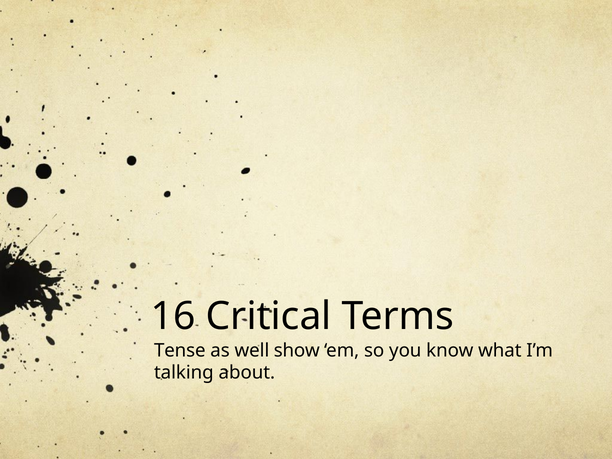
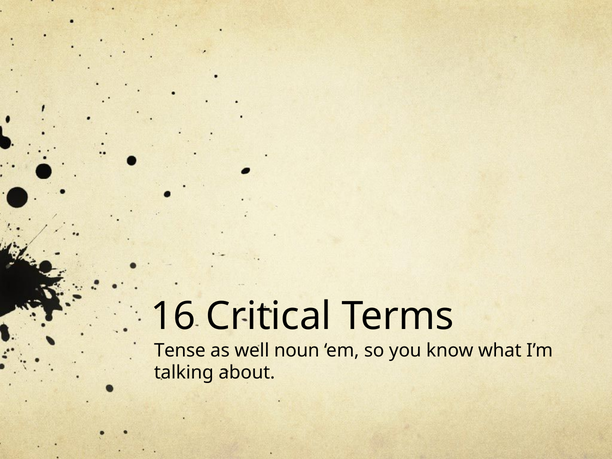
show: show -> noun
